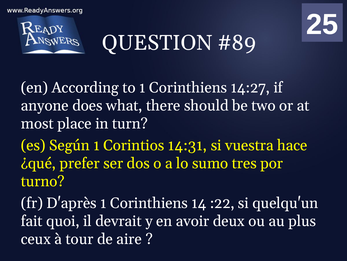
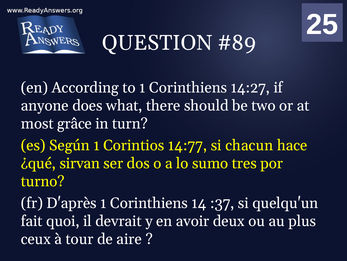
place: place -> grâce
14:31: 14:31 -> 14:77
vuestra: vuestra -> chacun
prefer: prefer -> sirvan
:22: :22 -> :37
